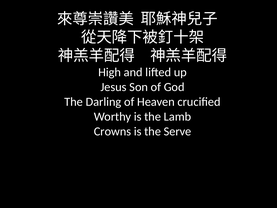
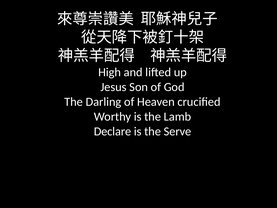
Crowns: Crowns -> Declare
